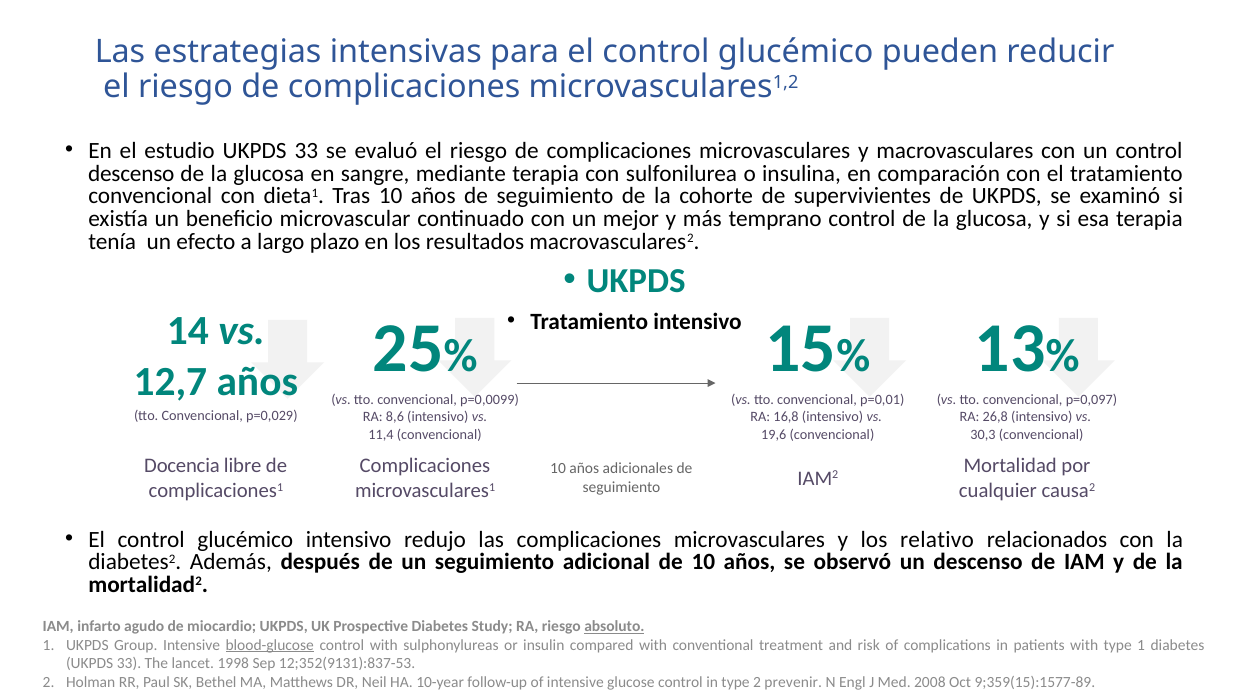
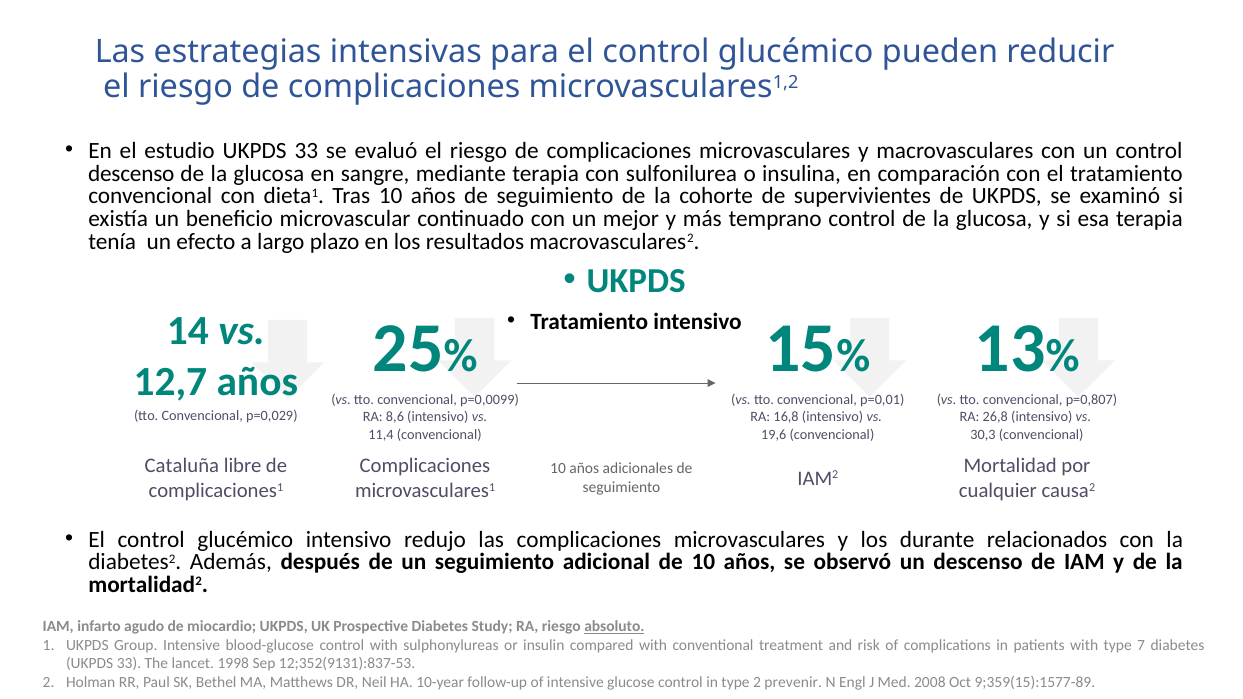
p=0,097: p=0,097 -> p=0,807
Docencia: Docencia -> Cataluña
relativo: relativo -> durante
blood-glucose underline: present -> none
type 1: 1 -> 7
